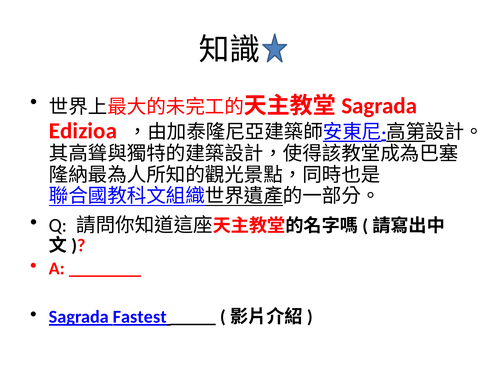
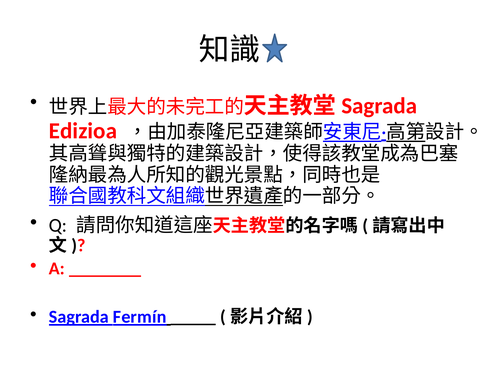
Fastest: Fastest -> Fermín
